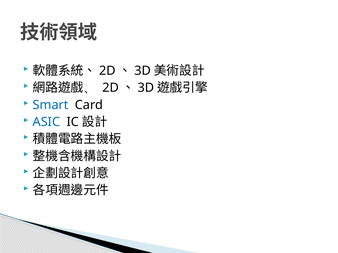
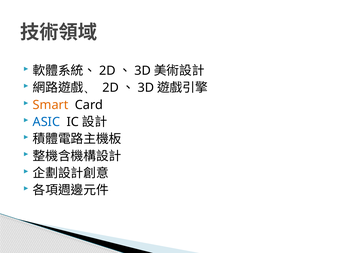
Smart colour: blue -> orange
